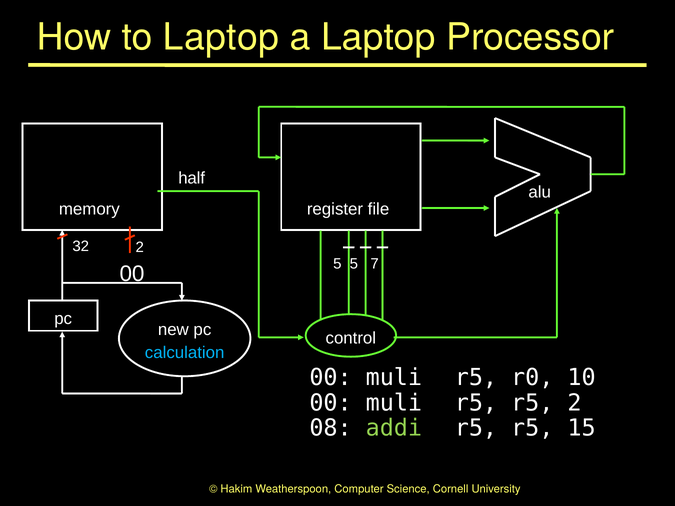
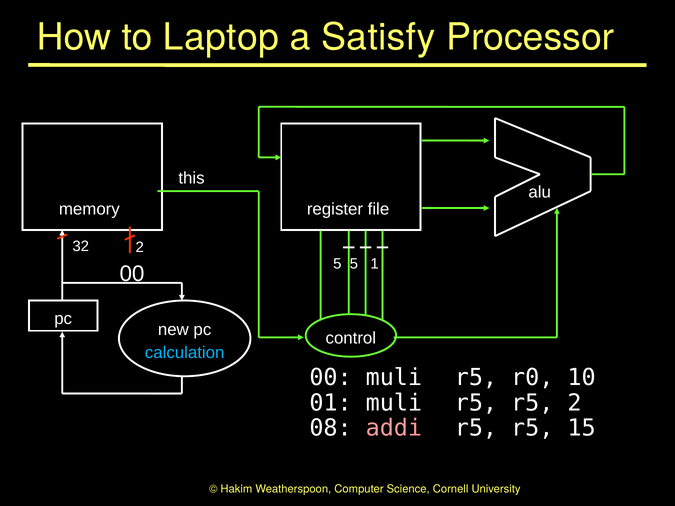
a Laptop: Laptop -> Satisfy
half: half -> this
7: 7 -> 1
00 at (331, 403): 00 -> 01
addi colour: light green -> pink
